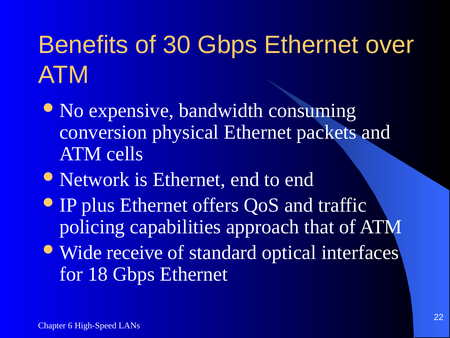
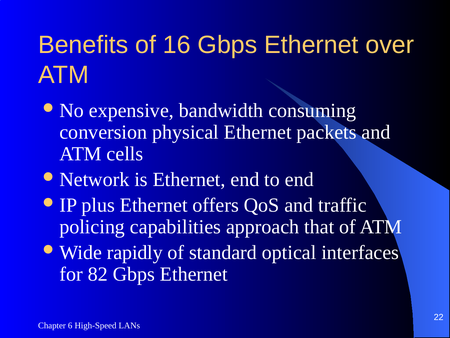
30: 30 -> 16
receive: receive -> rapidly
18: 18 -> 82
